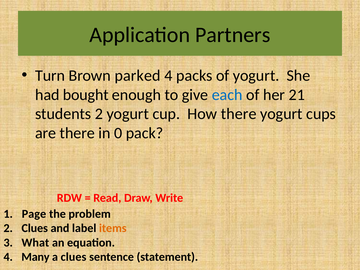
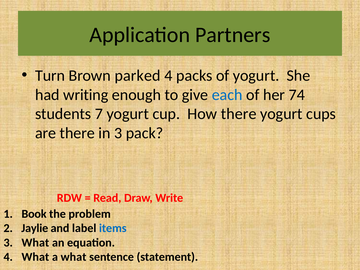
bought: bought -> writing
21: 21 -> 74
students 2: 2 -> 7
in 0: 0 -> 3
Page: Page -> Book
Clues at (35, 228): Clues -> Jaylie
items colour: orange -> blue
4 Many: Many -> What
a clues: clues -> what
